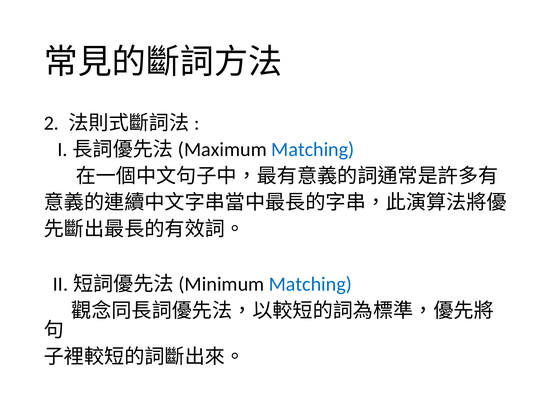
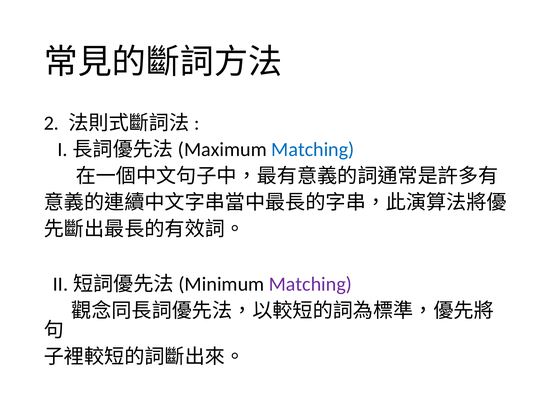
Matching at (310, 284) colour: blue -> purple
